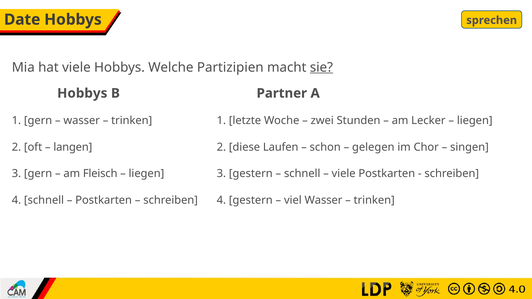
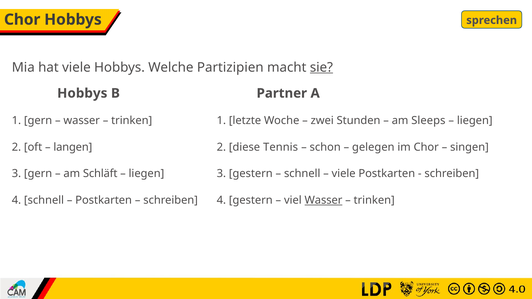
Date at (22, 20): Date -> Chor
Lecker: Lecker -> Sleeps
Laufen: Laufen -> Tennis
Fleisch: Fleisch -> Schläft
Wasser at (323, 200) underline: none -> present
